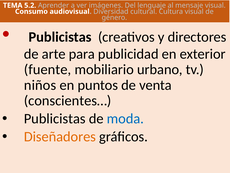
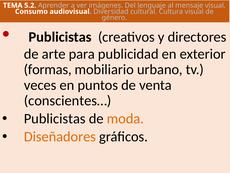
fuente: fuente -> formas
niños: niños -> veces
moda colour: blue -> orange
